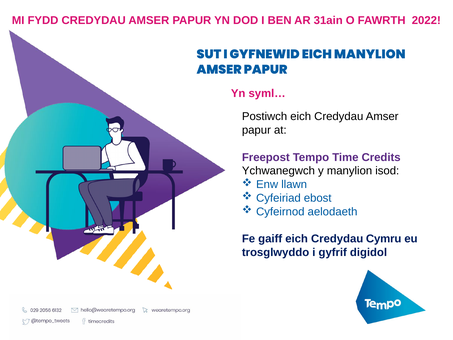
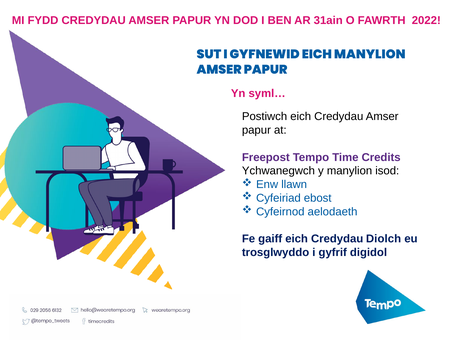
Cymru: Cymru -> Diolch
